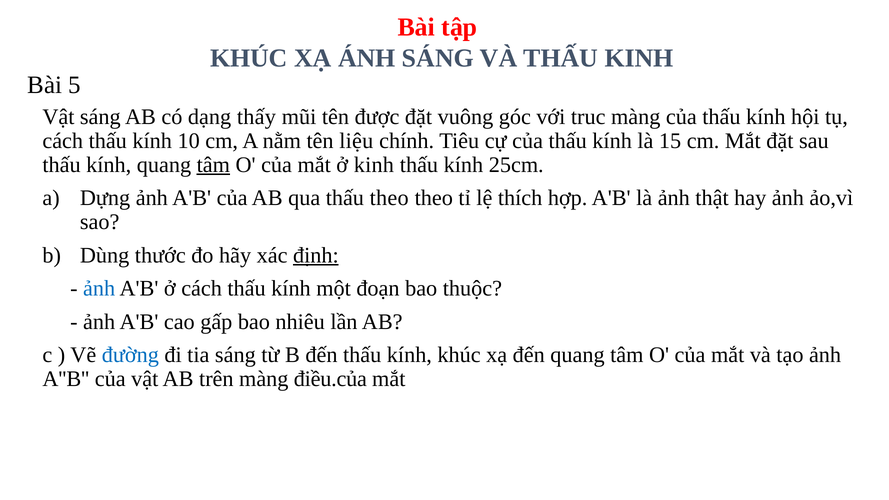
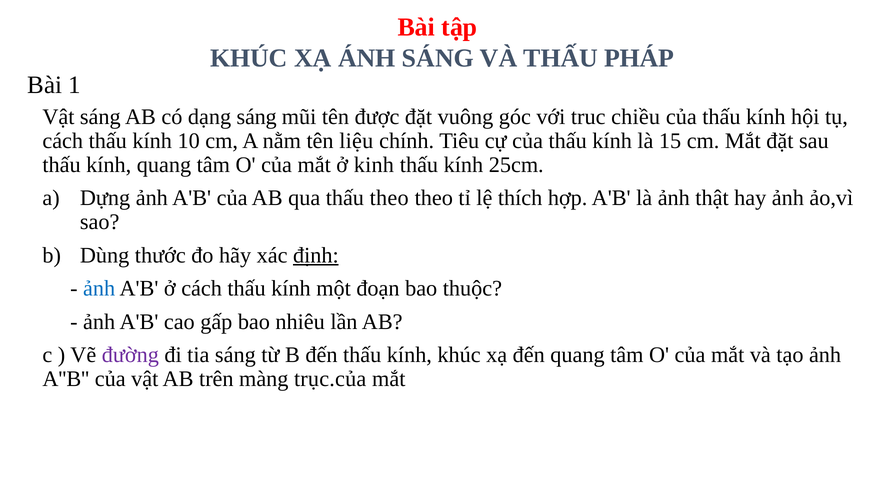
THẤU KINH: KINH -> PHÁP
5: 5 -> 1
dạng thấy: thấy -> sáng
truc màng: màng -> chiều
tâm at (213, 165) underline: present -> none
đường colour: blue -> purple
điều.của: điều.của -> trục.của
